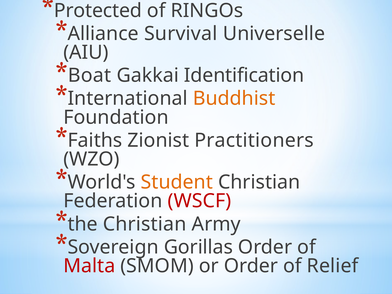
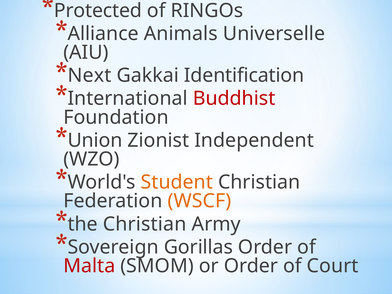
Survival: Survival -> Animals
Boat: Boat -> Next
Buddhist colour: orange -> red
Faiths: Faiths -> Union
Practitioners: Practitioners -> Independent
WSCF colour: red -> orange
Relief: Relief -> Court
